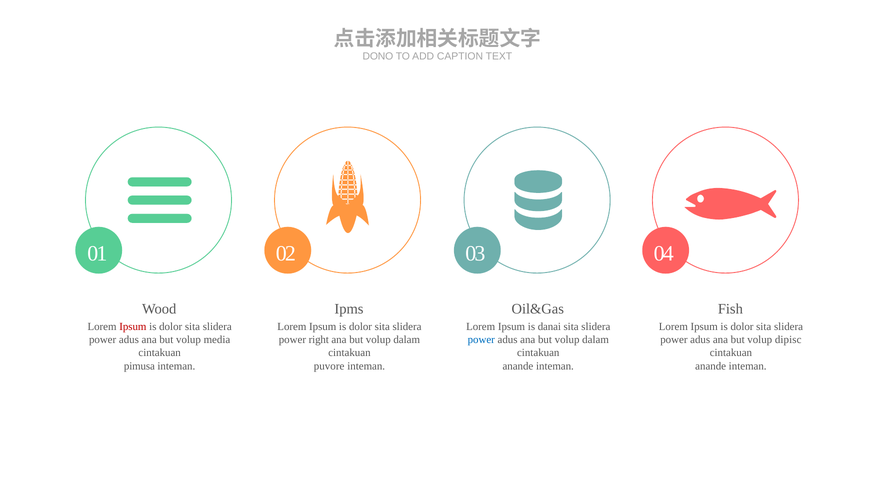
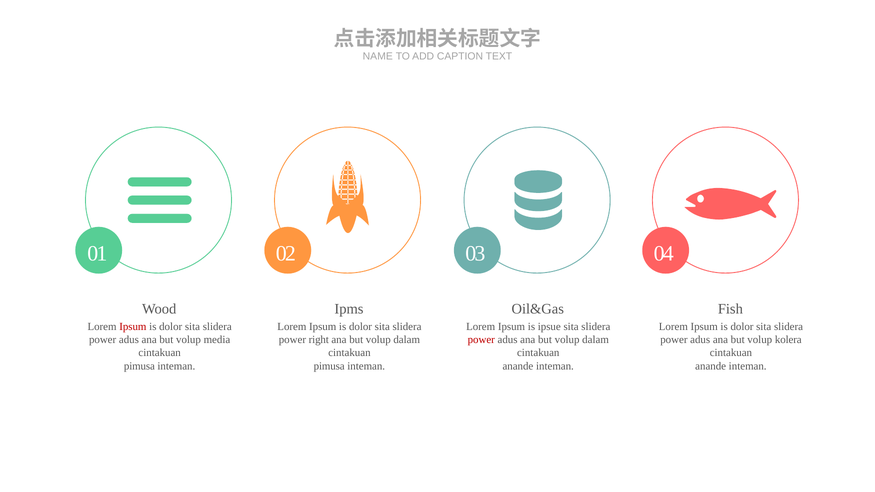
DONO: DONO -> NAME
danai: danai -> ipsue
power at (481, 340) colour: blue -> red
dipisc: dipisc -> kolera
puvore at (329, 366): puvore -> pimusa
